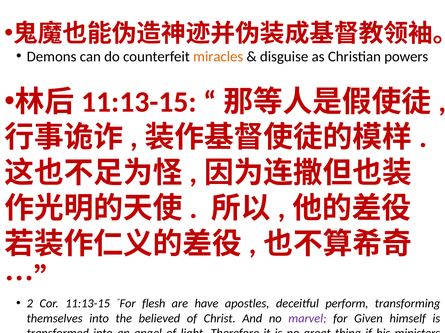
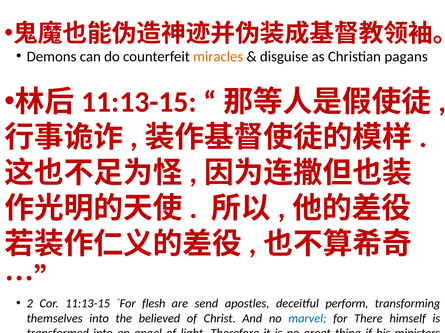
powers: powers -> pagans
have: have -> send
marvel colour: purple -> blue
Given: Given -> There
